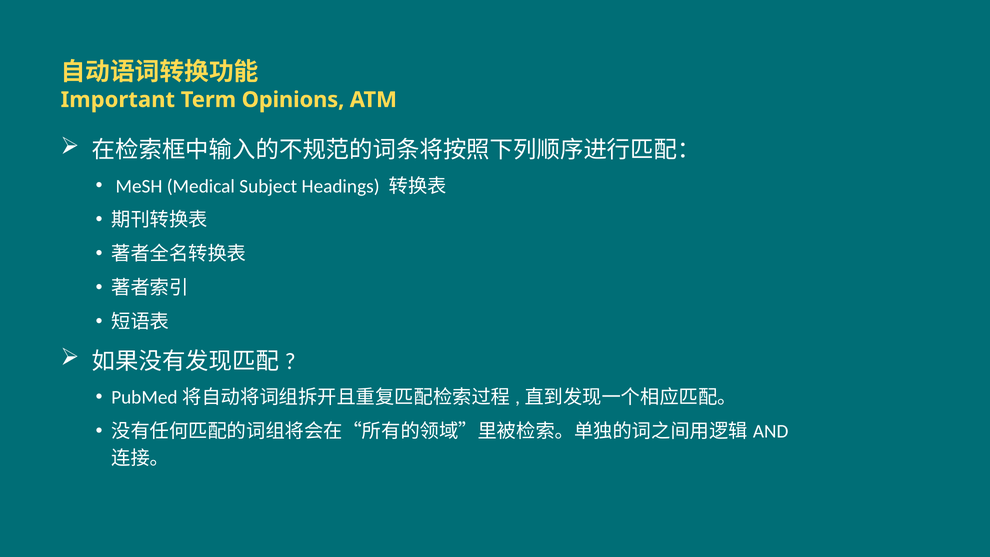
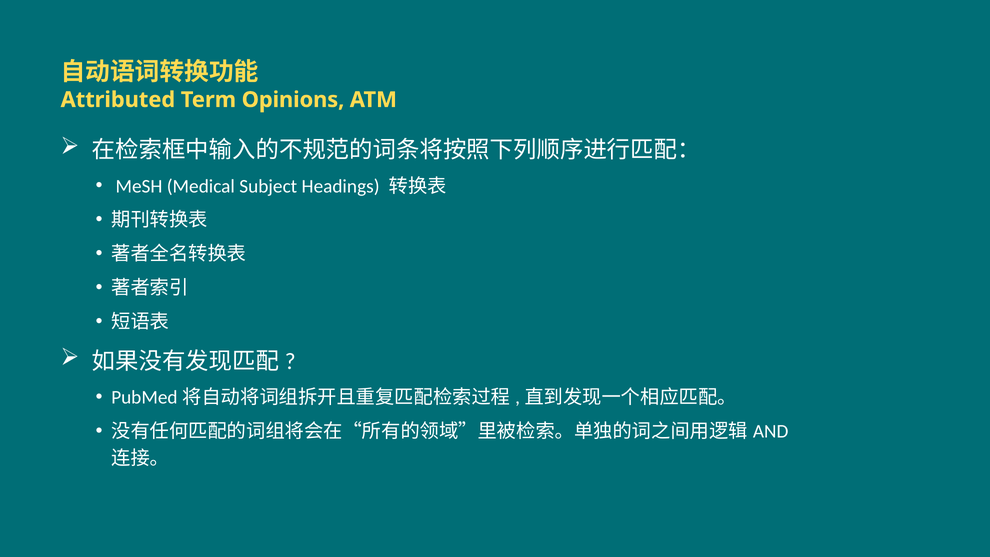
Important: Important -> Attributed
